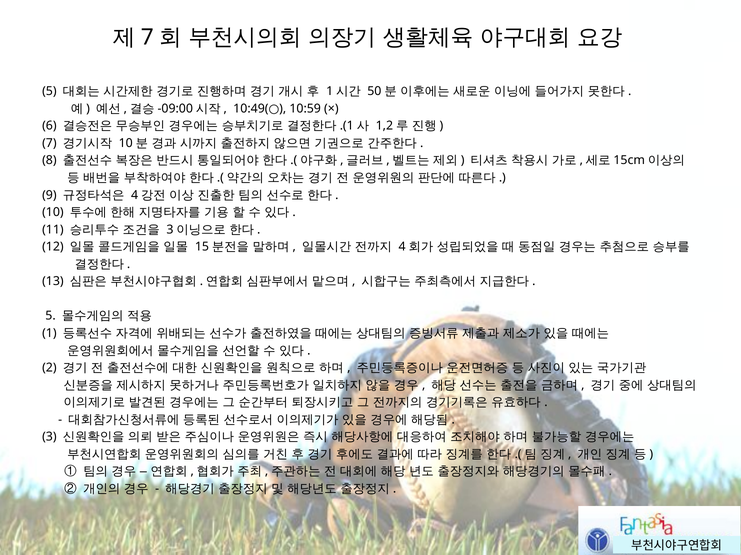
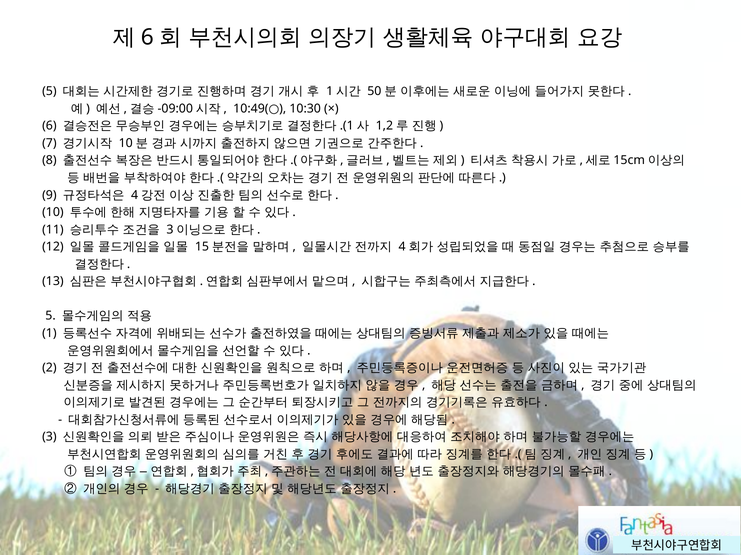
7 at (147, 37): 7 -> 6
10:59: 10:59 -> 10:30
